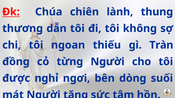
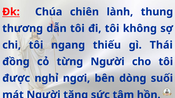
ngoan: ngoan -> ngang
Tràn: Tràn -> Thái
